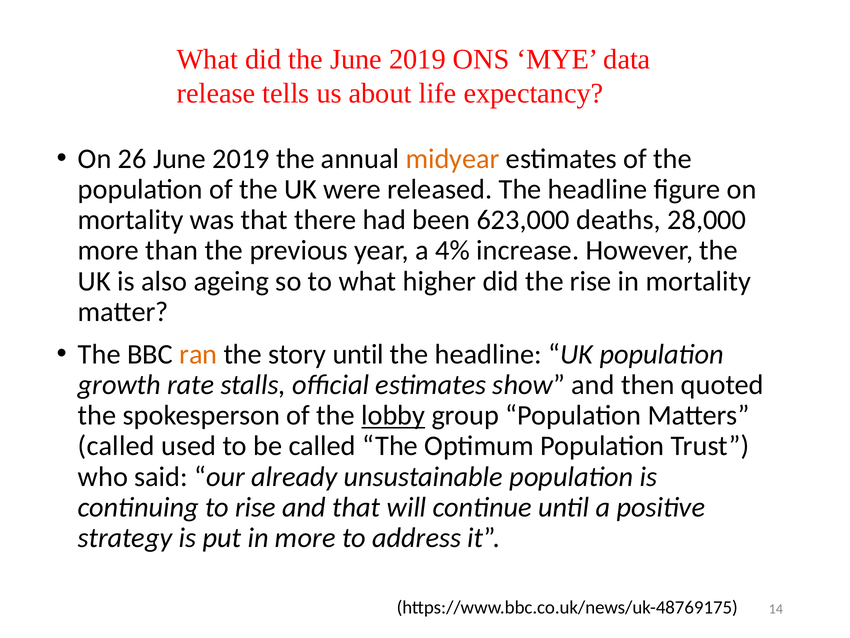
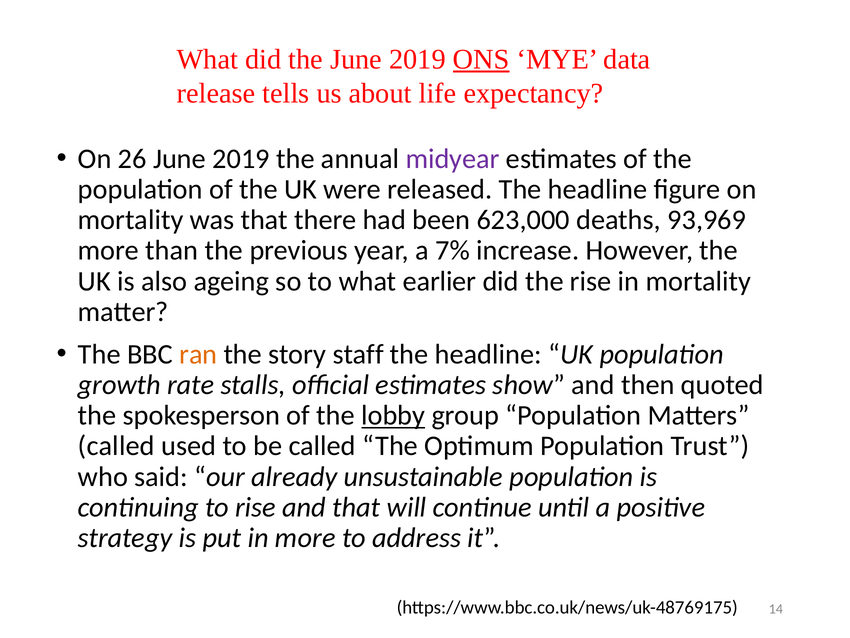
ONS underline: none -> present
midyear colour: orange -> purple
28,000: 28,000 -> 93,969
4%: 4% -> 7%
higher: higher -> earlier
story until: until -> staff
